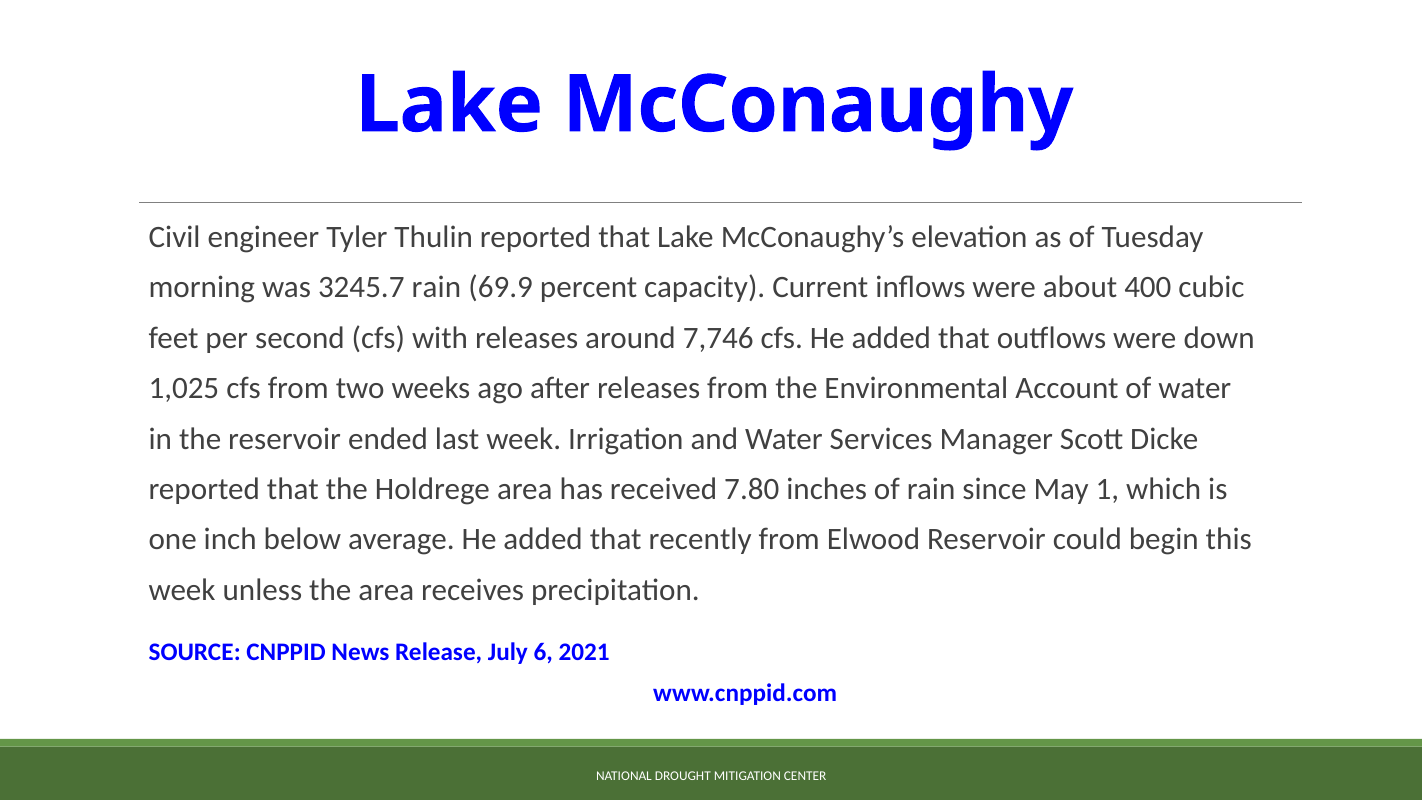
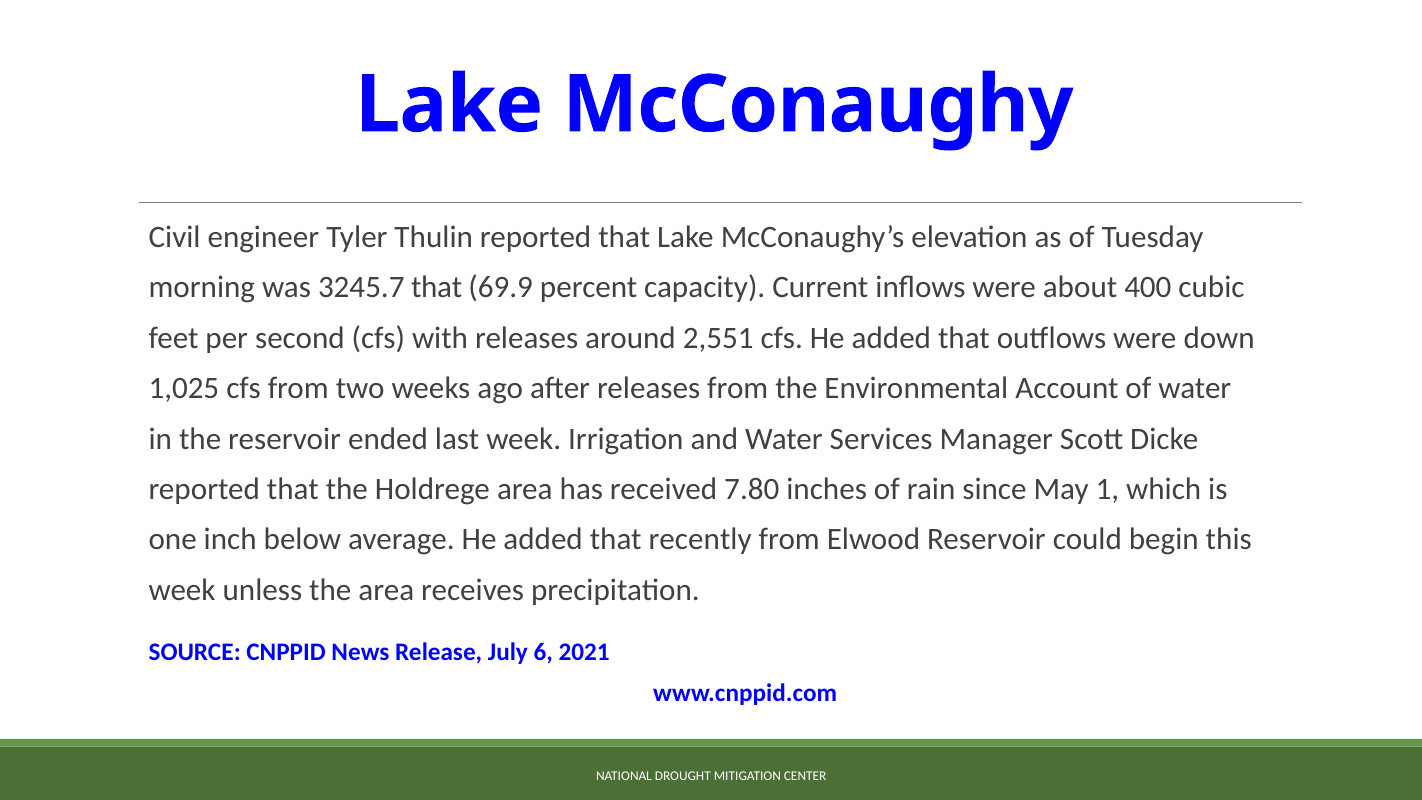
3245.7 rain: rain -> that
7,746: 7,746 -> 2,551
